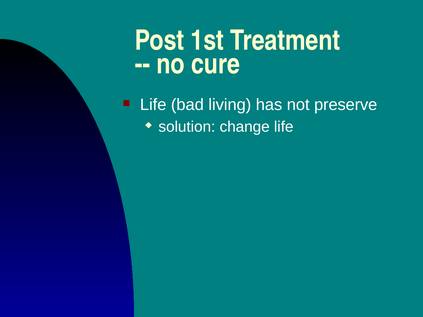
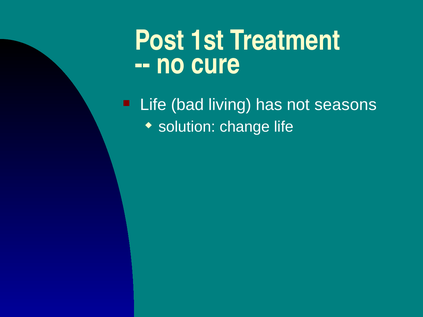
preserve: preserve -> seasons
